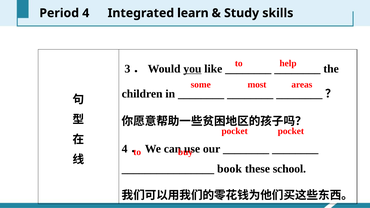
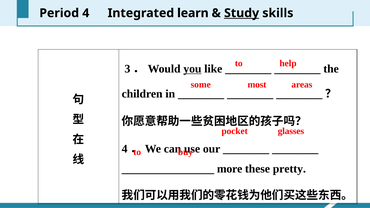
Study underline: none -> present
pocket pocket: pocket -> glasses
book: book -> more
school: school -> pretty
